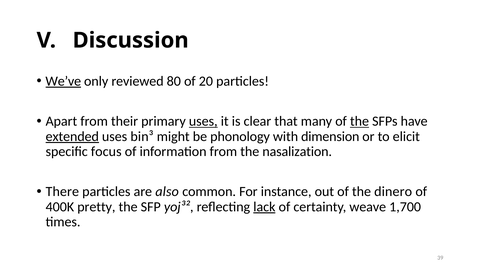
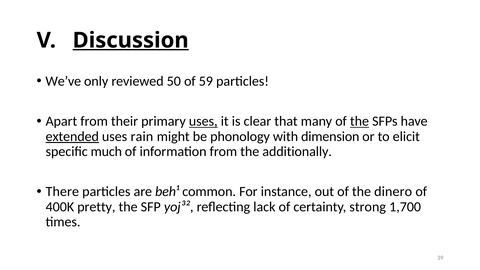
Discussion underline: none -> present
We’ve underline: present -> none
80: 80 -> 50
20: 20 -> 59
bin³: bin³ -> rain
focus: focus -> much
nasalization: nasalization -> additionally
also: also -> beh¹
lack underline: present -> none
weave: weave -> strong
